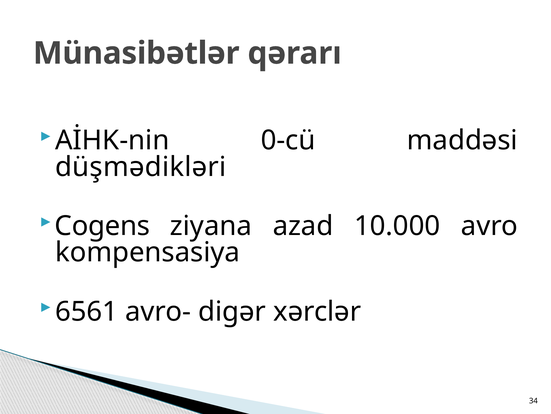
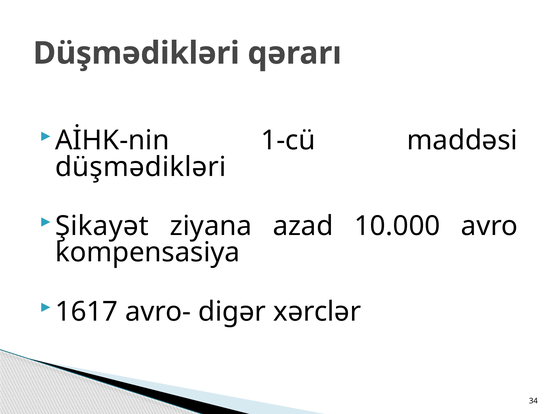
Münasibətlər at (136, 53): Münasibətlər -> Düşmədikləri
0-cü: 0-cü -> 1-cü
Cogens: Cogens -> Şikayət
6561: 6561 -> 1617
